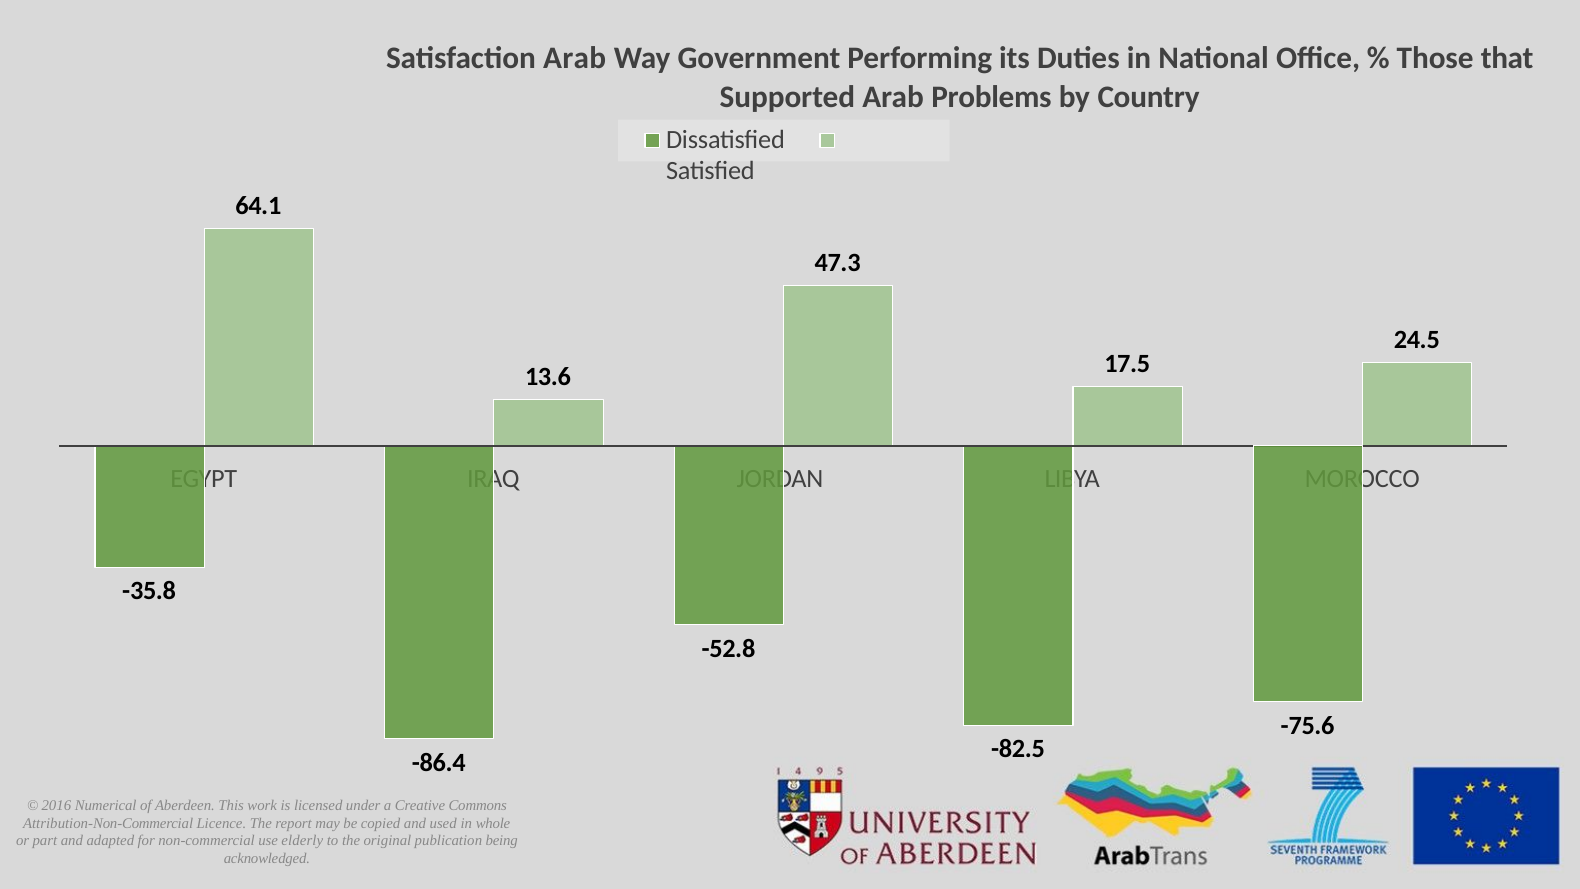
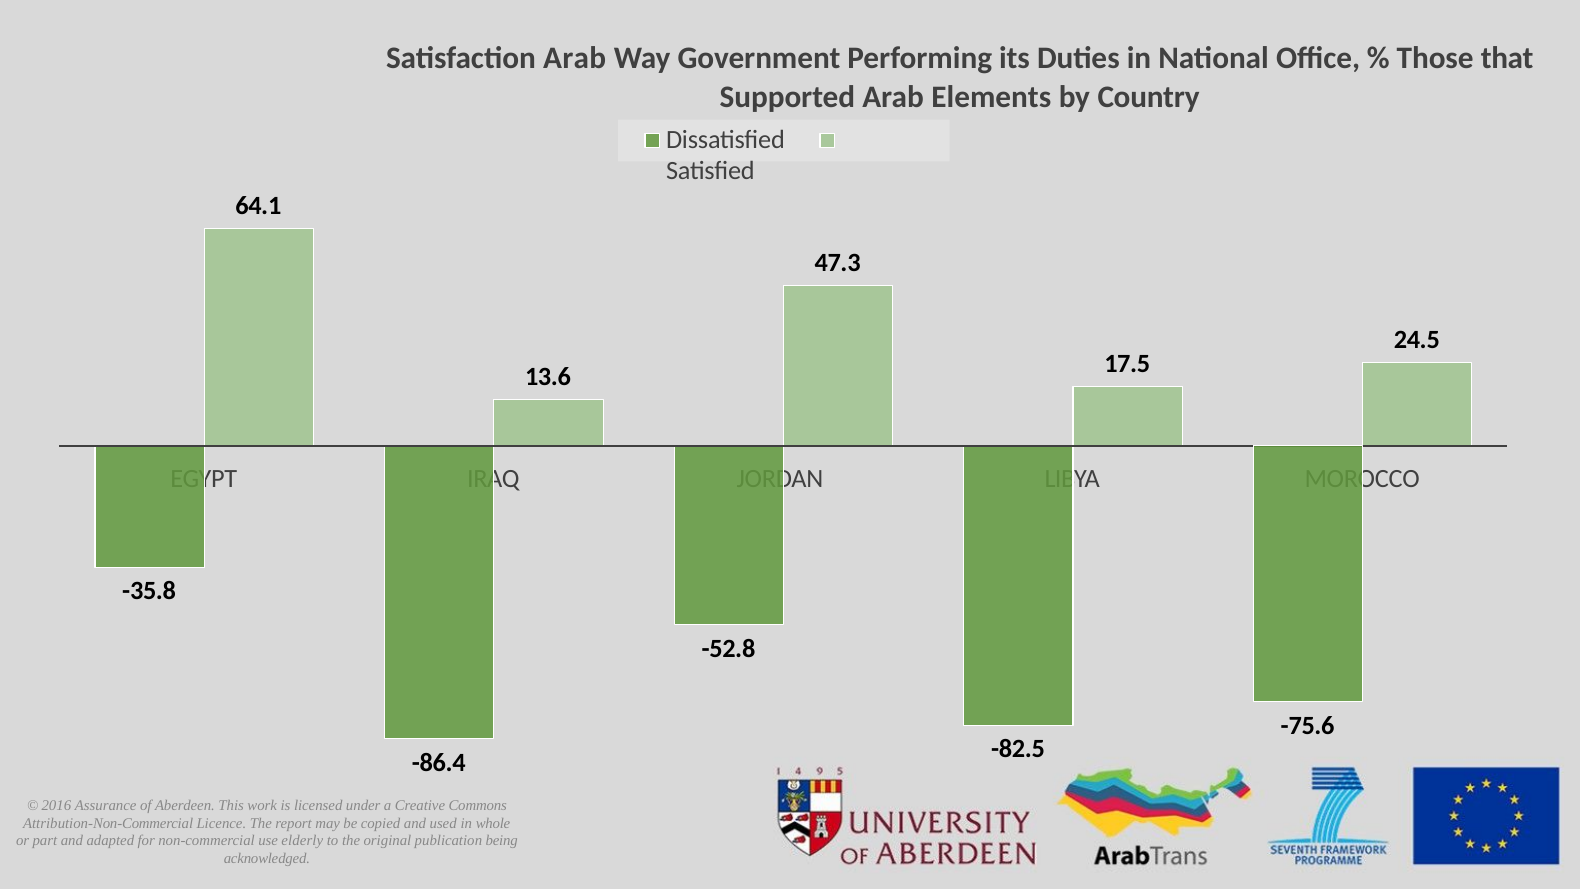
Problems: Problems -> Elements
Numerical: Numerical -> Assurance
